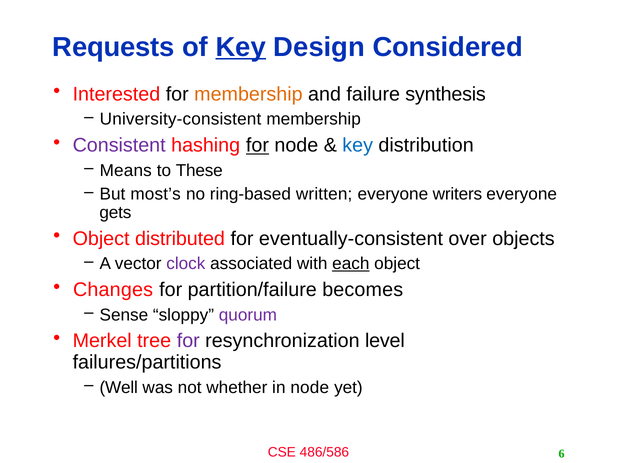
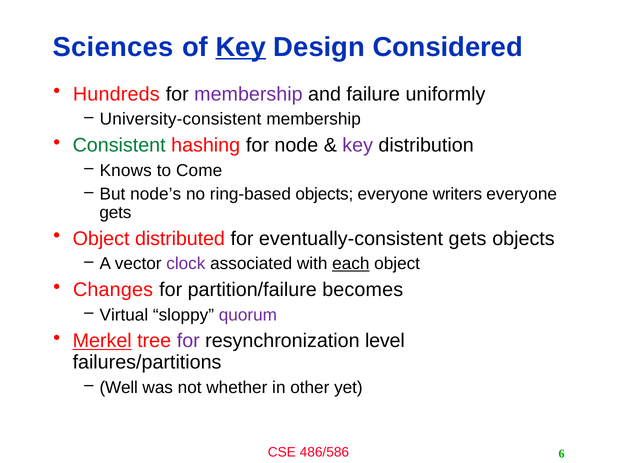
Requests: Requests -> Sciences
Interested: Interested -> Hundreds
membership at (248, 94) colour: orange -> purple
synthesis: synthesis -> uniformly
Consistent colour: purple -> green
for at (257, 145) underline: present -> none
key at (358, 145) colour: blue -> purple
Means: Means -> Knows
These: These -> Come
most’s: most’s -> node’s
ring-based written: written -> objects
eventually-consistent over: over -> gets
Sense: Sense -> Virtual
Merkel underline: none -> present
in node: node -> other
